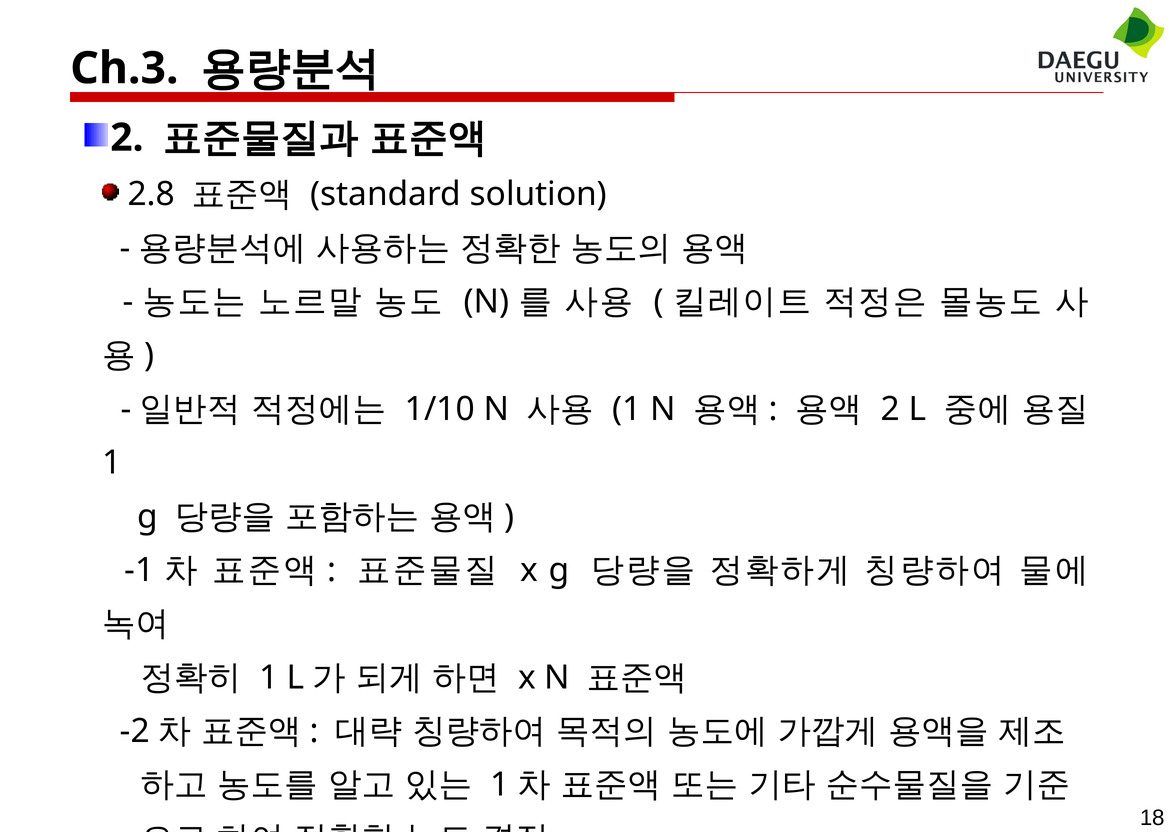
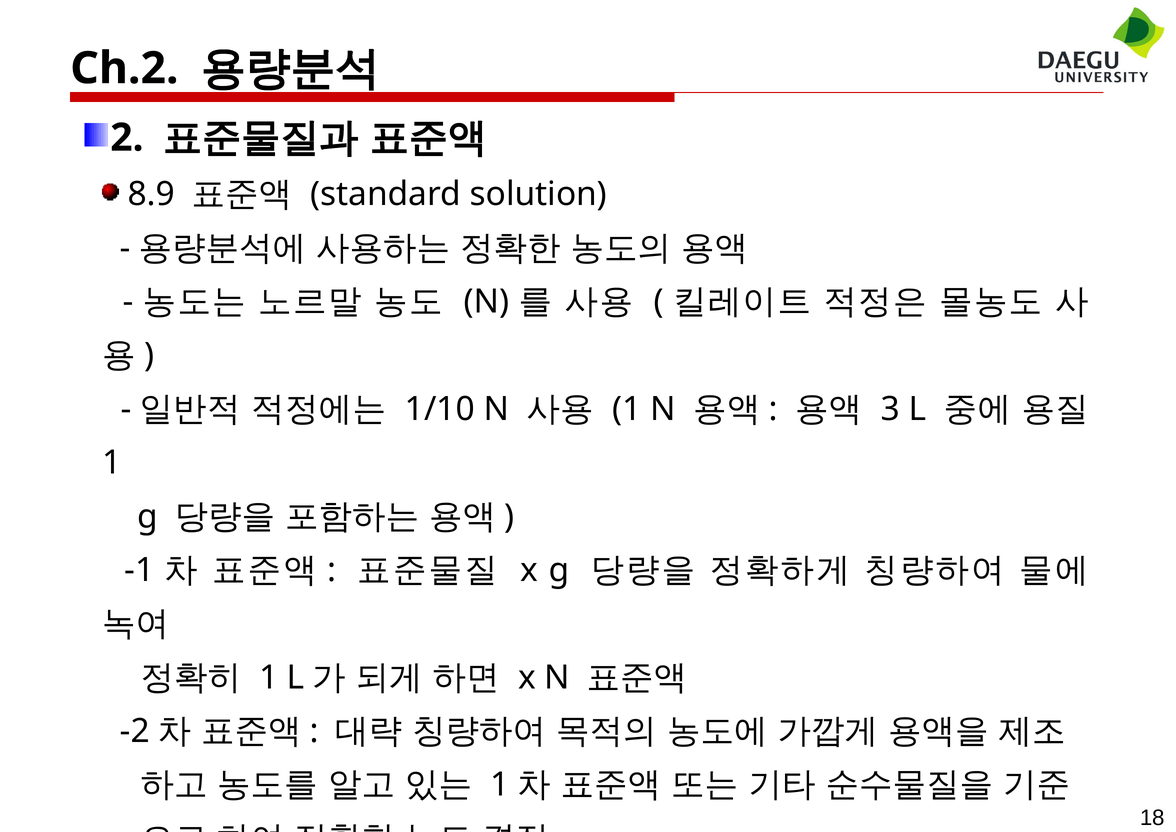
Ch.3: Ch.3 -> Ch.2
2.8: 2.8 -> 8.9
2 at (890, 409): 2 -> 3
